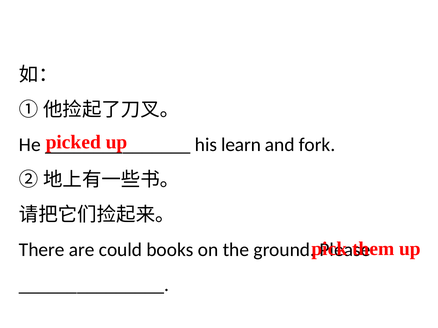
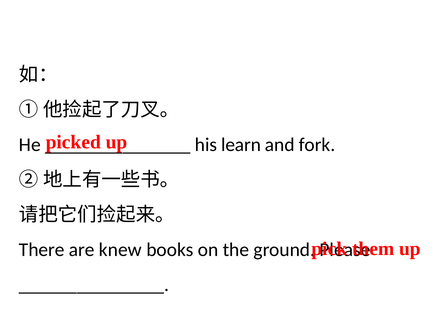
could: could -> knew
